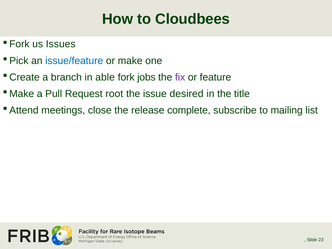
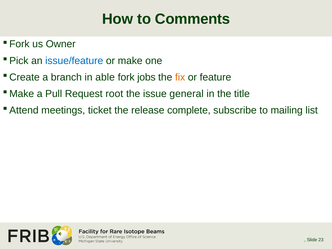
Cloudbees: Cloudbees -> Comments
Issues: Issues -> Owner
fix colour: purple -> orange
desired: desired -> general
close: close -> ticket
